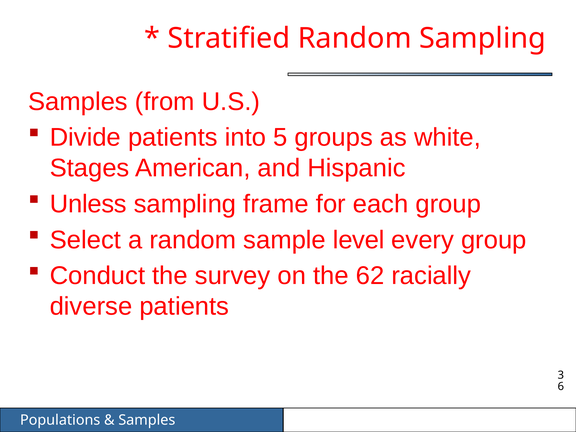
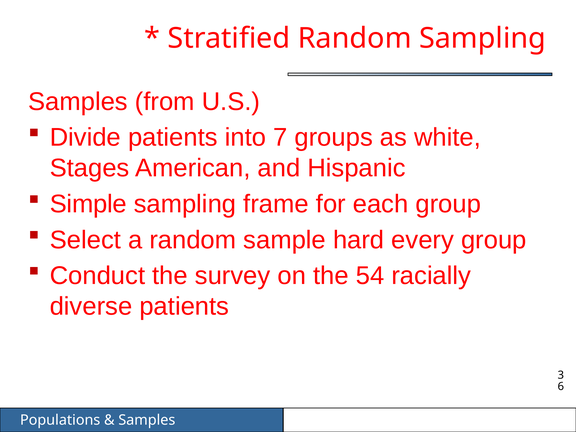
5: 5 -> 7
Unless: Unless -> Simple
level: level -> hard
62: 62 -> 54
